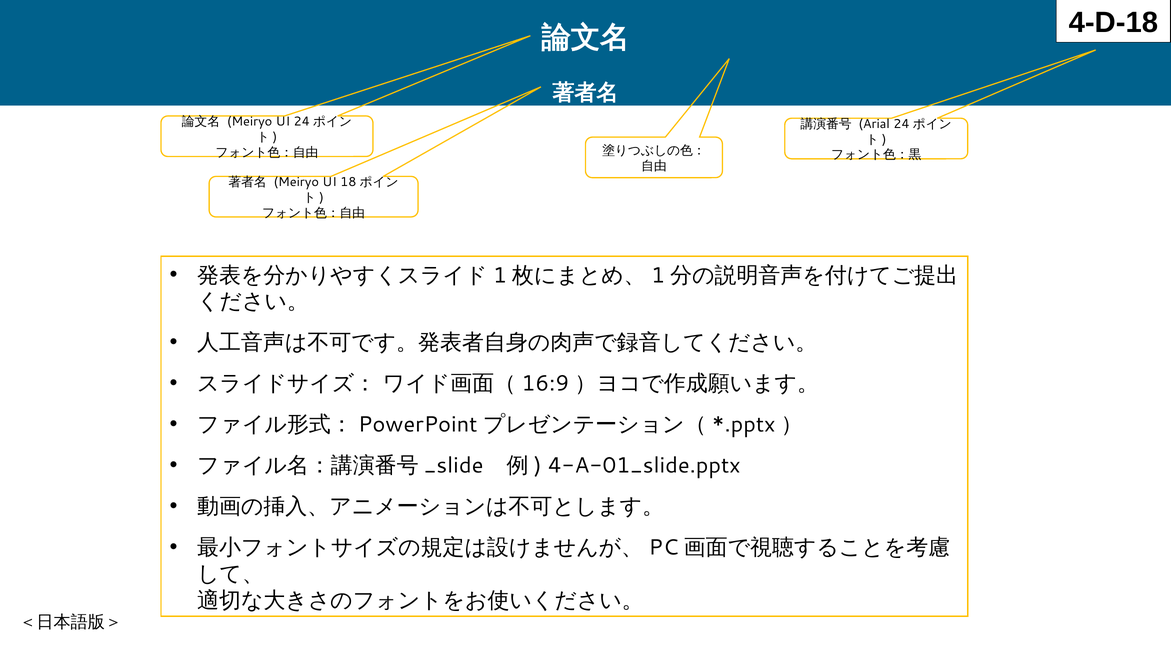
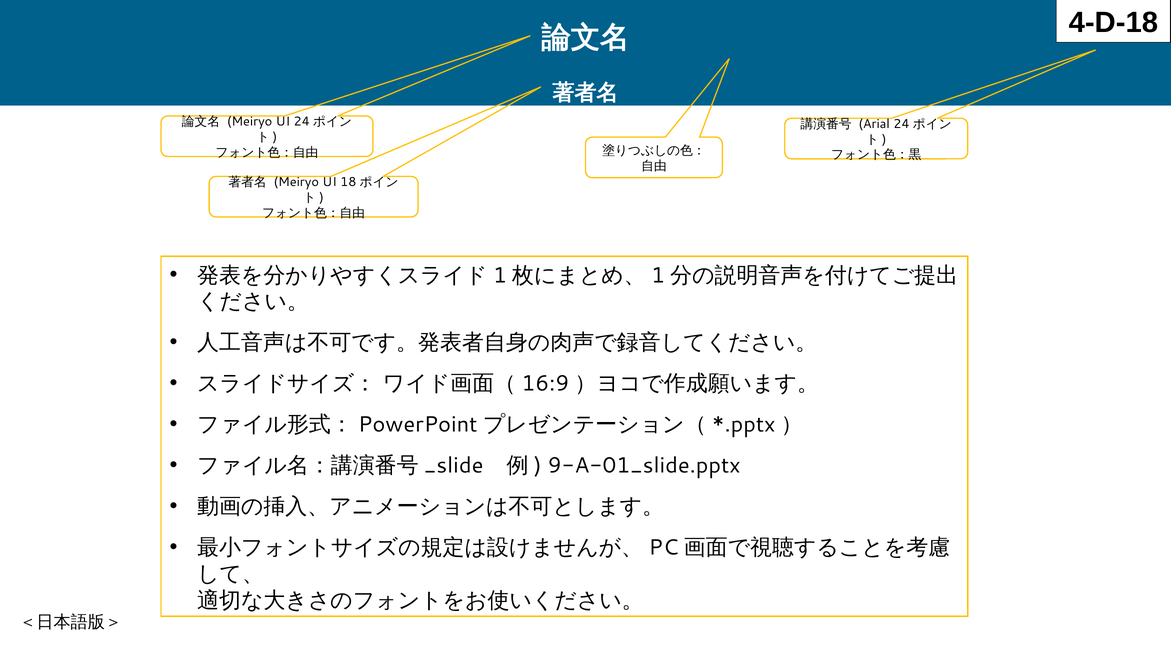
4-A-01_slide.pptx: 4-A-01_slide.pptx -> 9-A-01_slide.pptx
